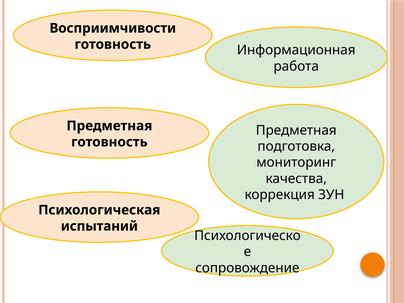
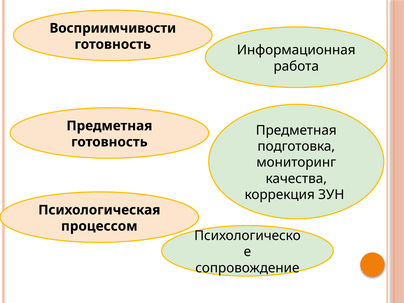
испытаний: испытаний -> процессом
